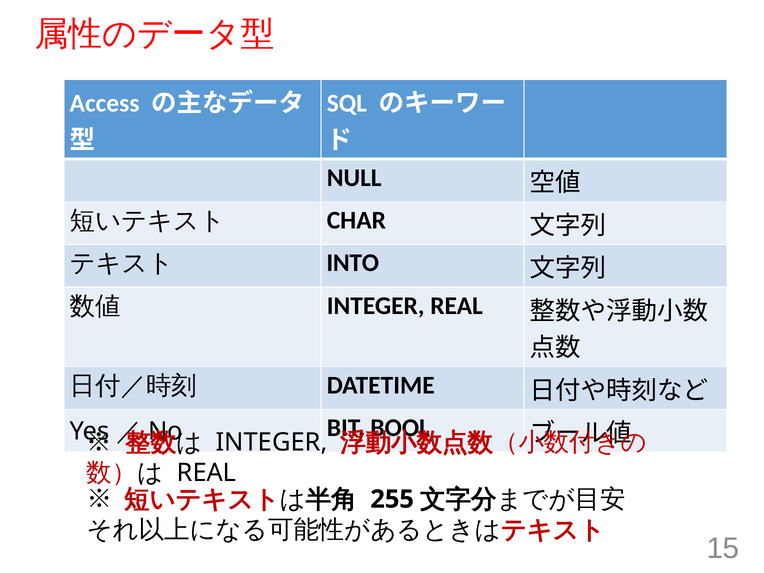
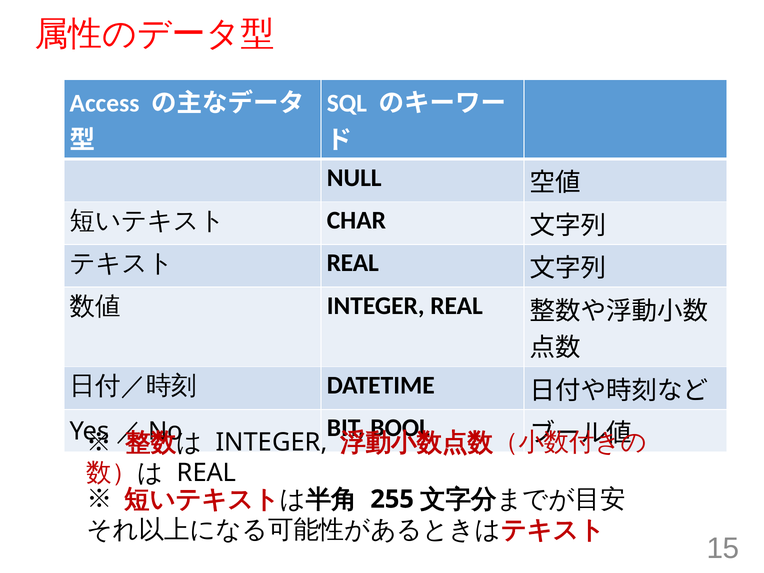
INTO at (353, 263): INTO -> REAL
